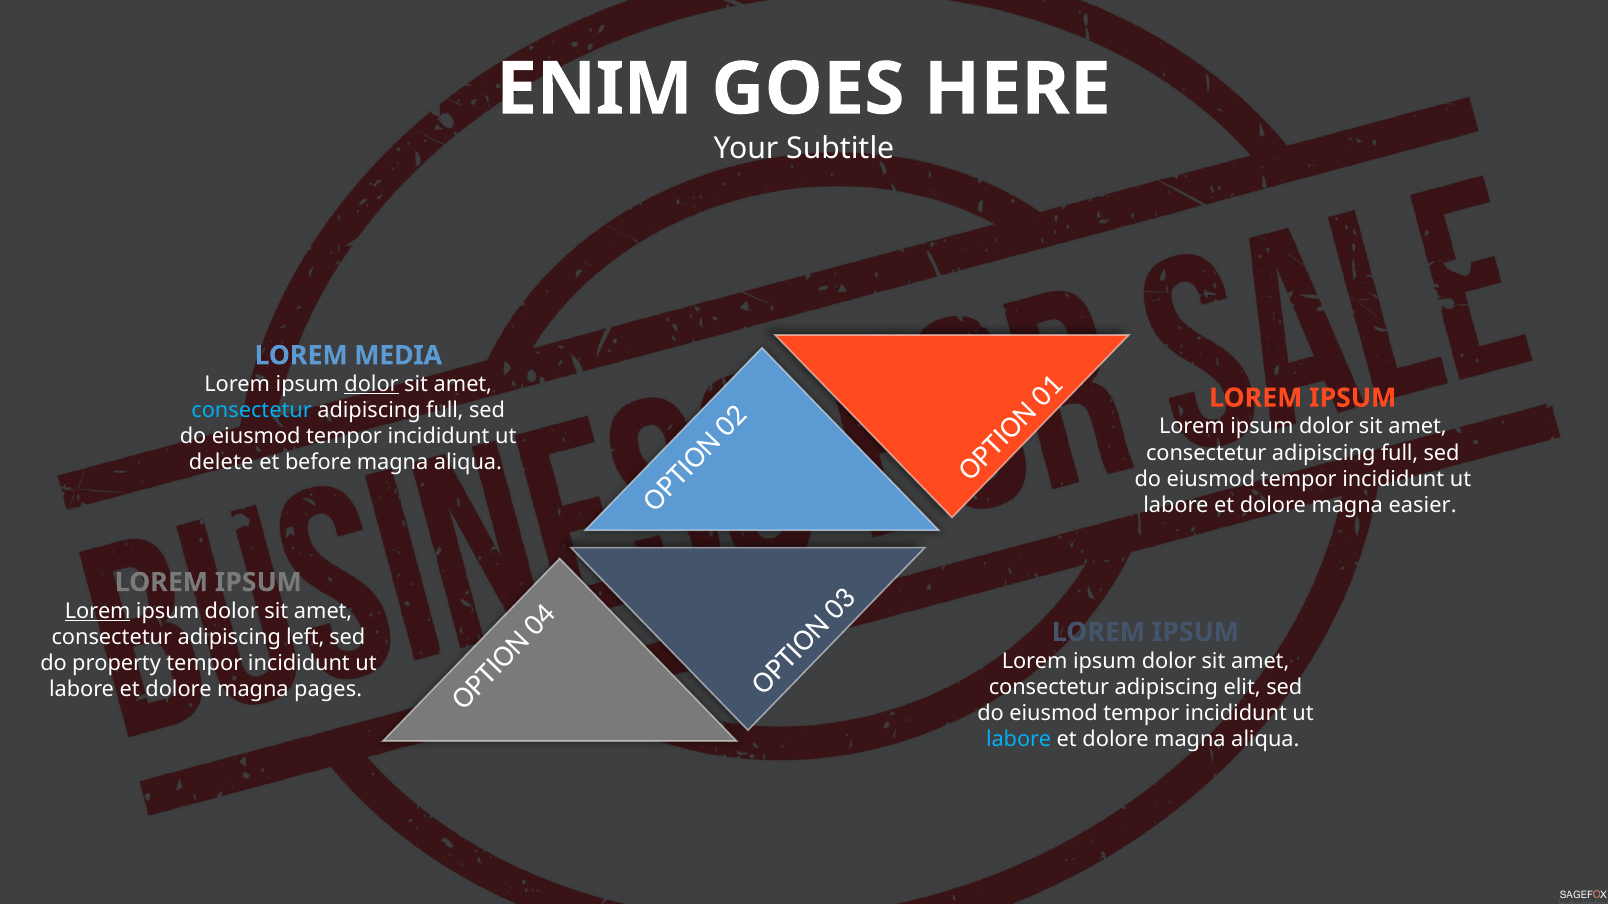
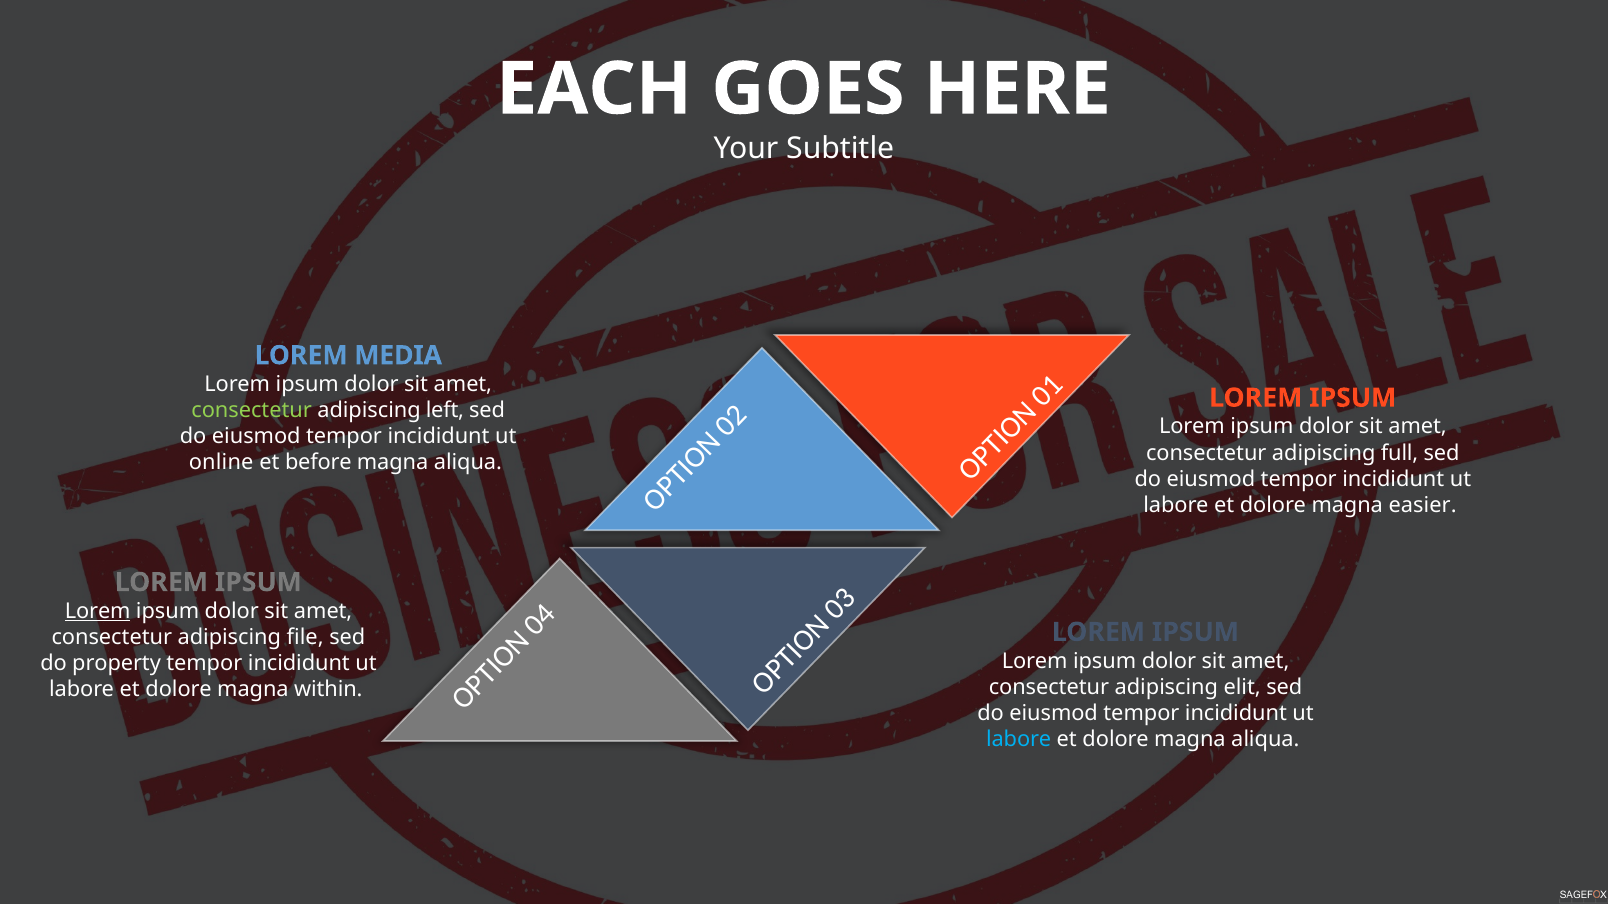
ENIM: ENIM -> EACH
dolor at (372, 384) underline: present -> none
consectetur at (252, 411) colour: light blue -> light green
full at (445, 411): full -> left
delete: delete -> online
left: left -> file
pages: pages -> within
